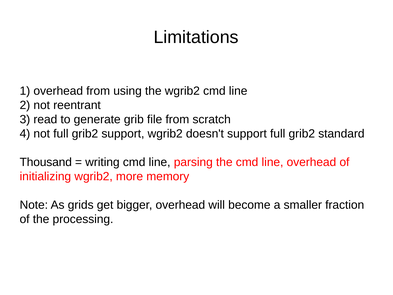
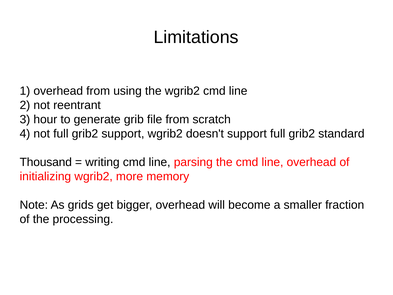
read: read -> hour
